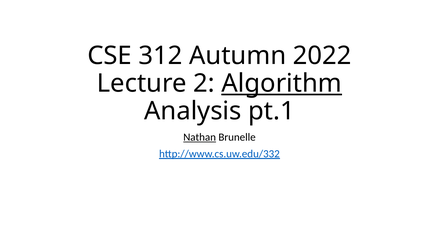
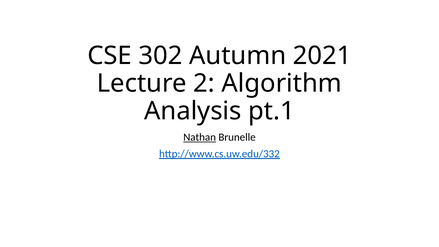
312: 312 -> 302
2022: 2022 -> 2021
Algorithm underline: present -> none
